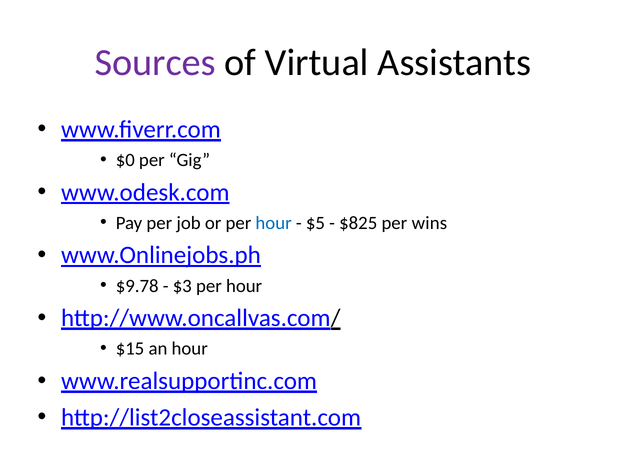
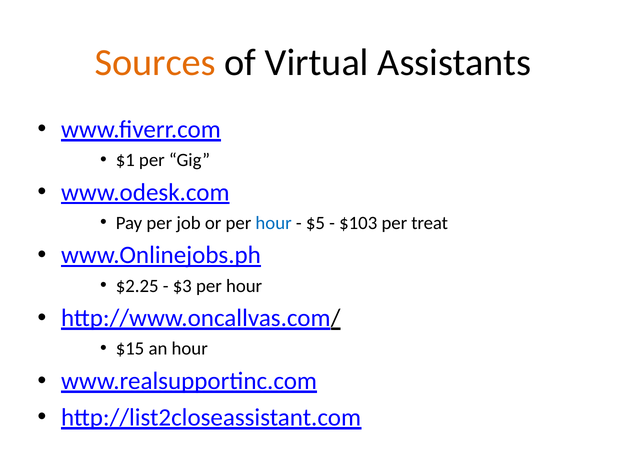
Sources colour: purple -> orange
$0: $0 -> $1
$825: $825 -> $103
wins: wins -> treat
$9.78: $9.78 -> $2.25
